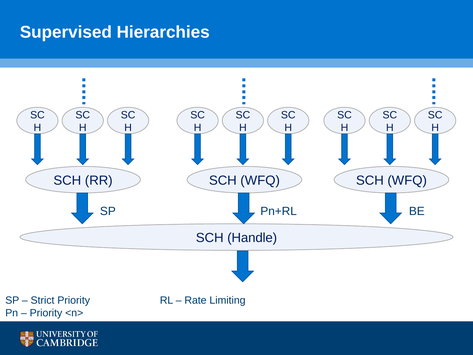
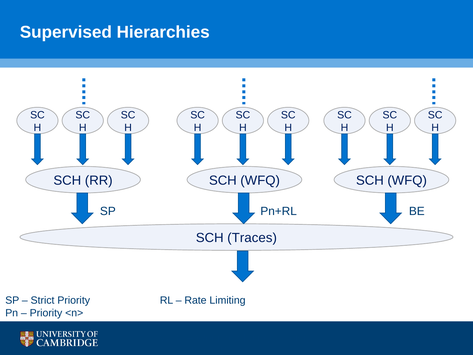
Handle: Handle -> Traces
